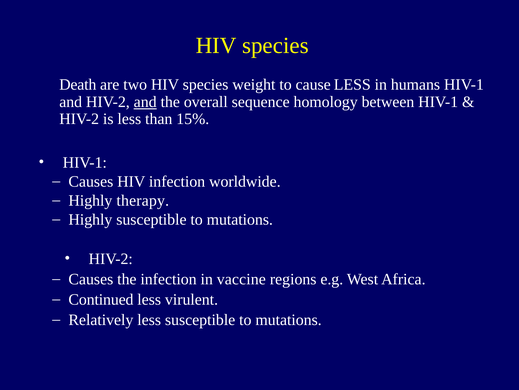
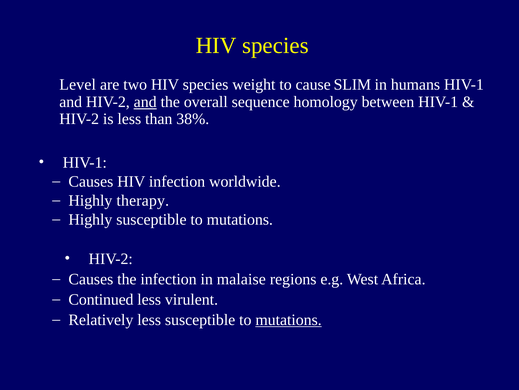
Death: Death -> Level
cause LESS: LESS -> SLIM
15%: 15% -> 38%
vaccine: vaccine -> malaise
mutations at (289, 319) underline: none -> present
